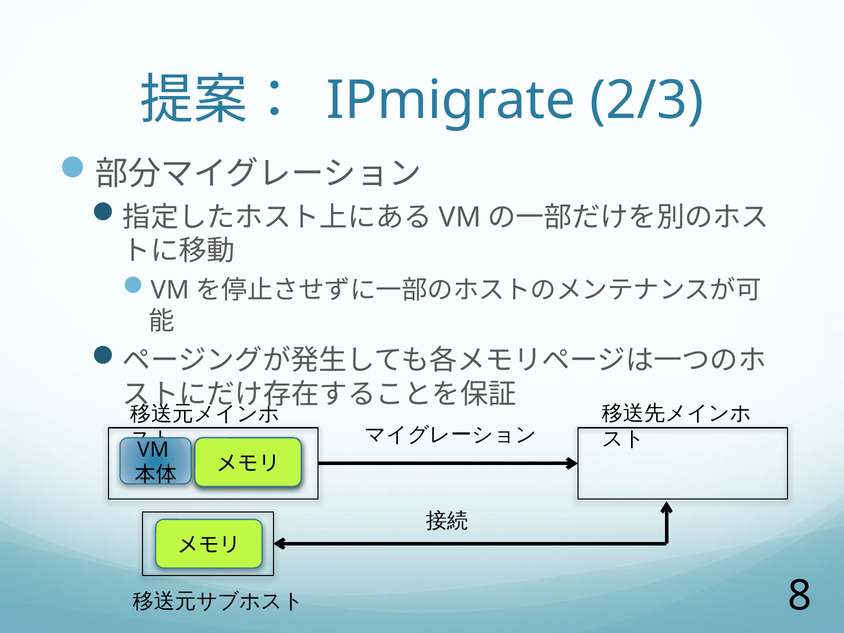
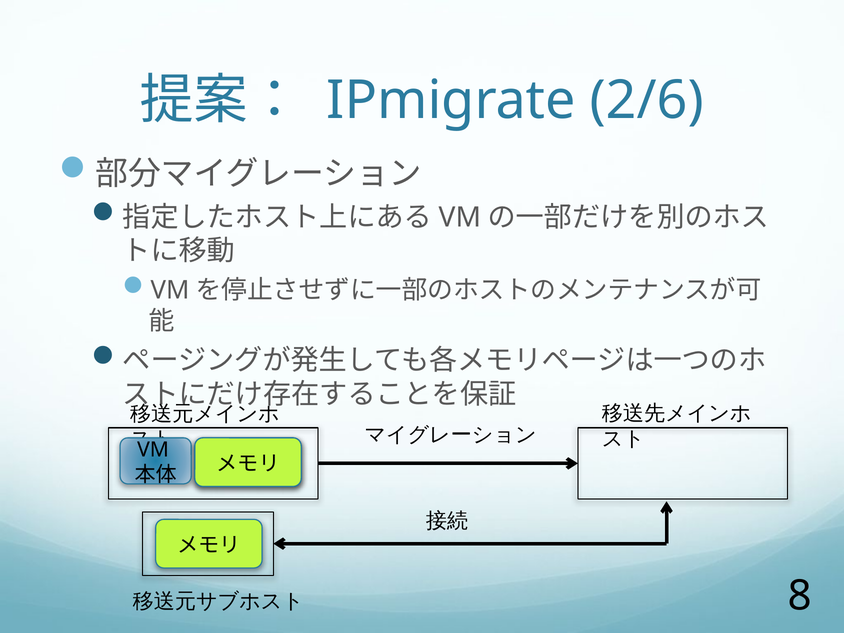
2/3: 2/3 -> 2/6
